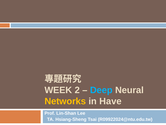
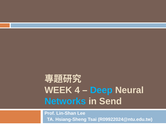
2: 2 -> 4
Networks colour: yellow -> light blue
Have: Have -> Send
